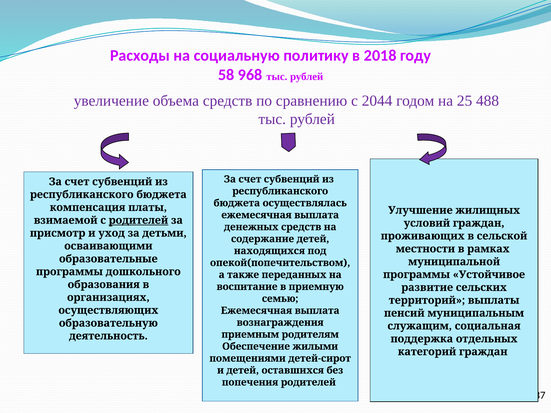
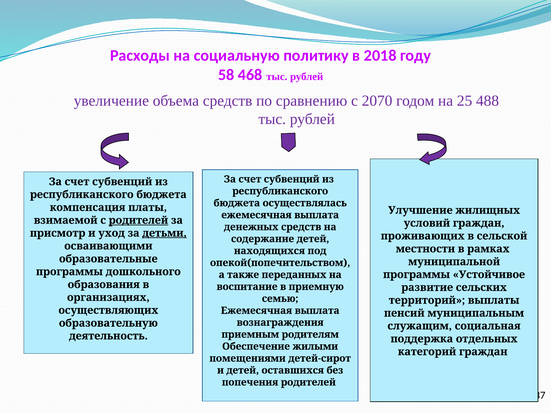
968: 968 -> 468
2044: 2044 -> 2070
детьми underline: none -> present
